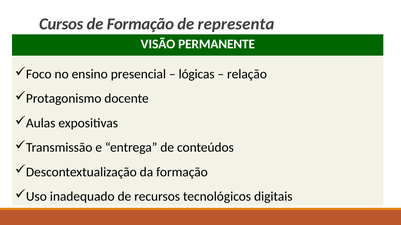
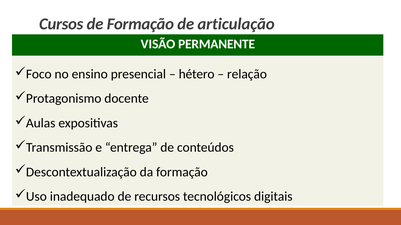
representa: representa -> articulação
lógicas: lógicas -> hétero
